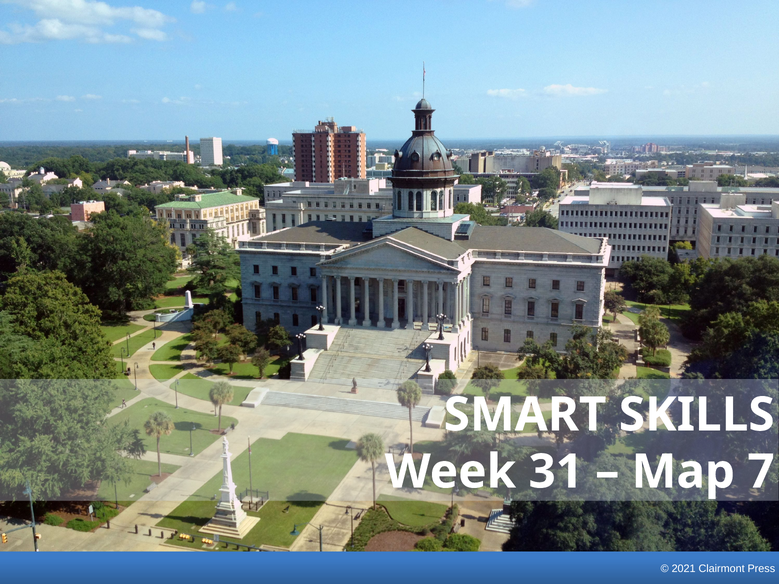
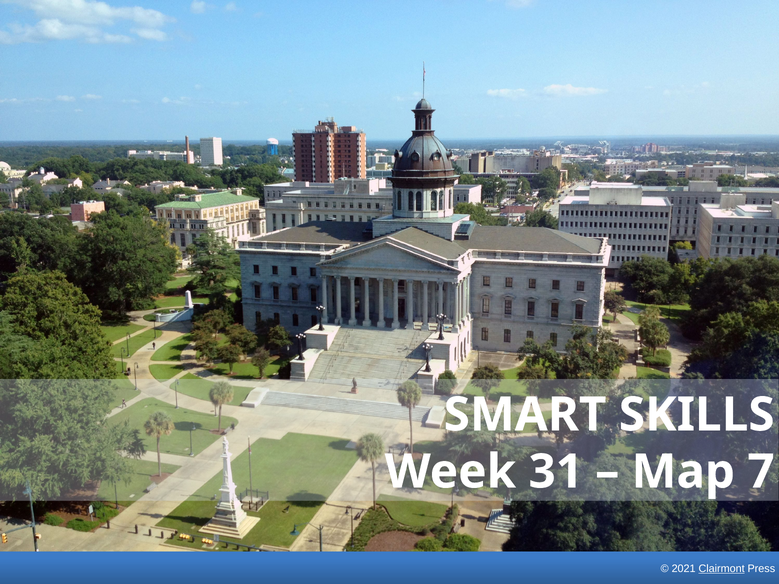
Clairmont underline: none -> present
